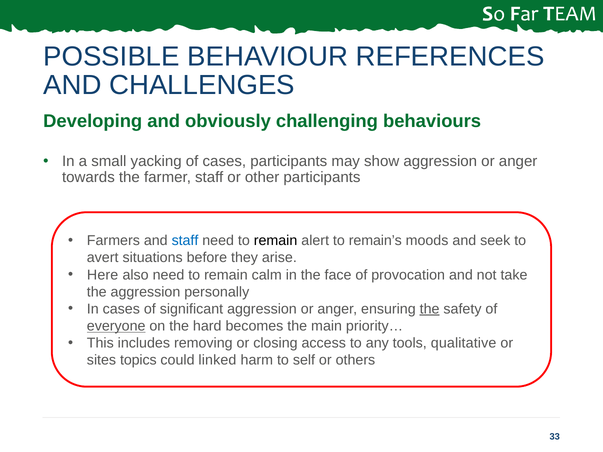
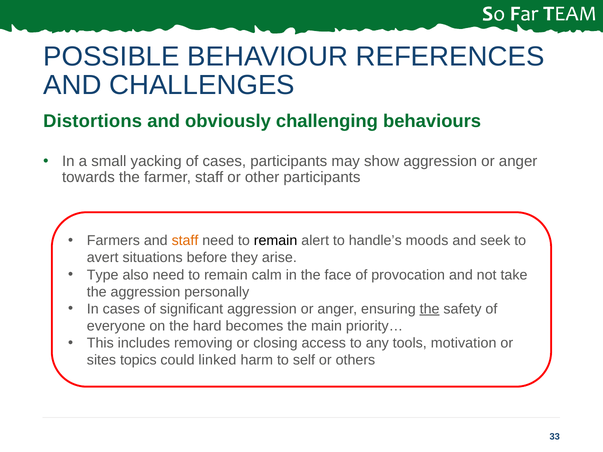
Developing: Developing -> Distortions
staff at (185, 241) colour: blue -> orange
remain’s: remain’s -> handle’s
Here: Here -> Type
everyone underline: present -> none
qualitative: qualitative -> motivation
